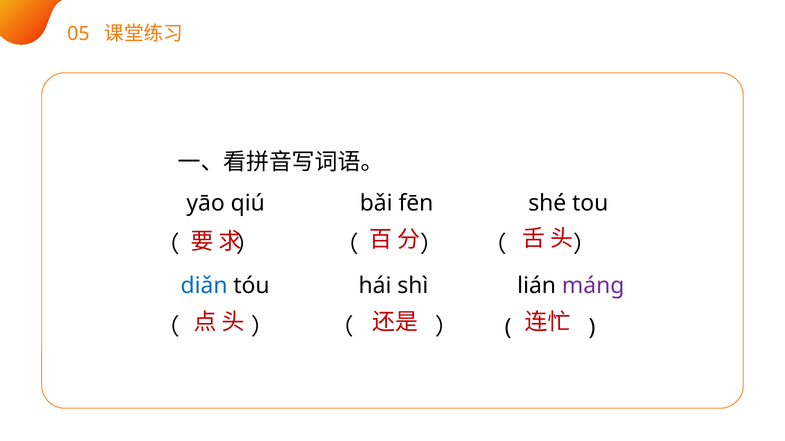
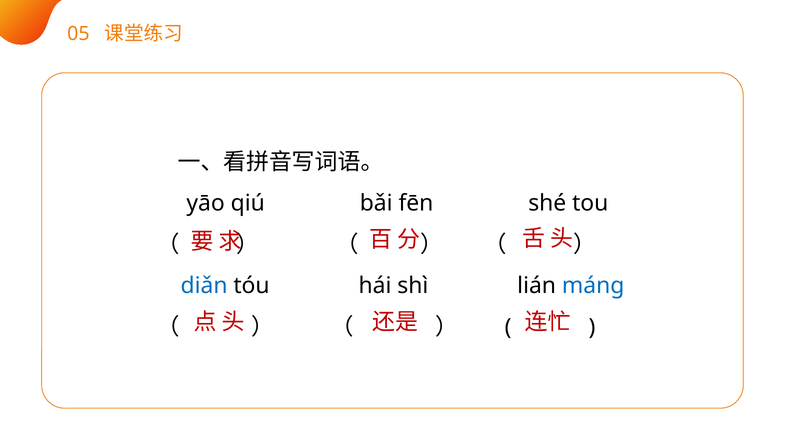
máng colour: purple -> blue
